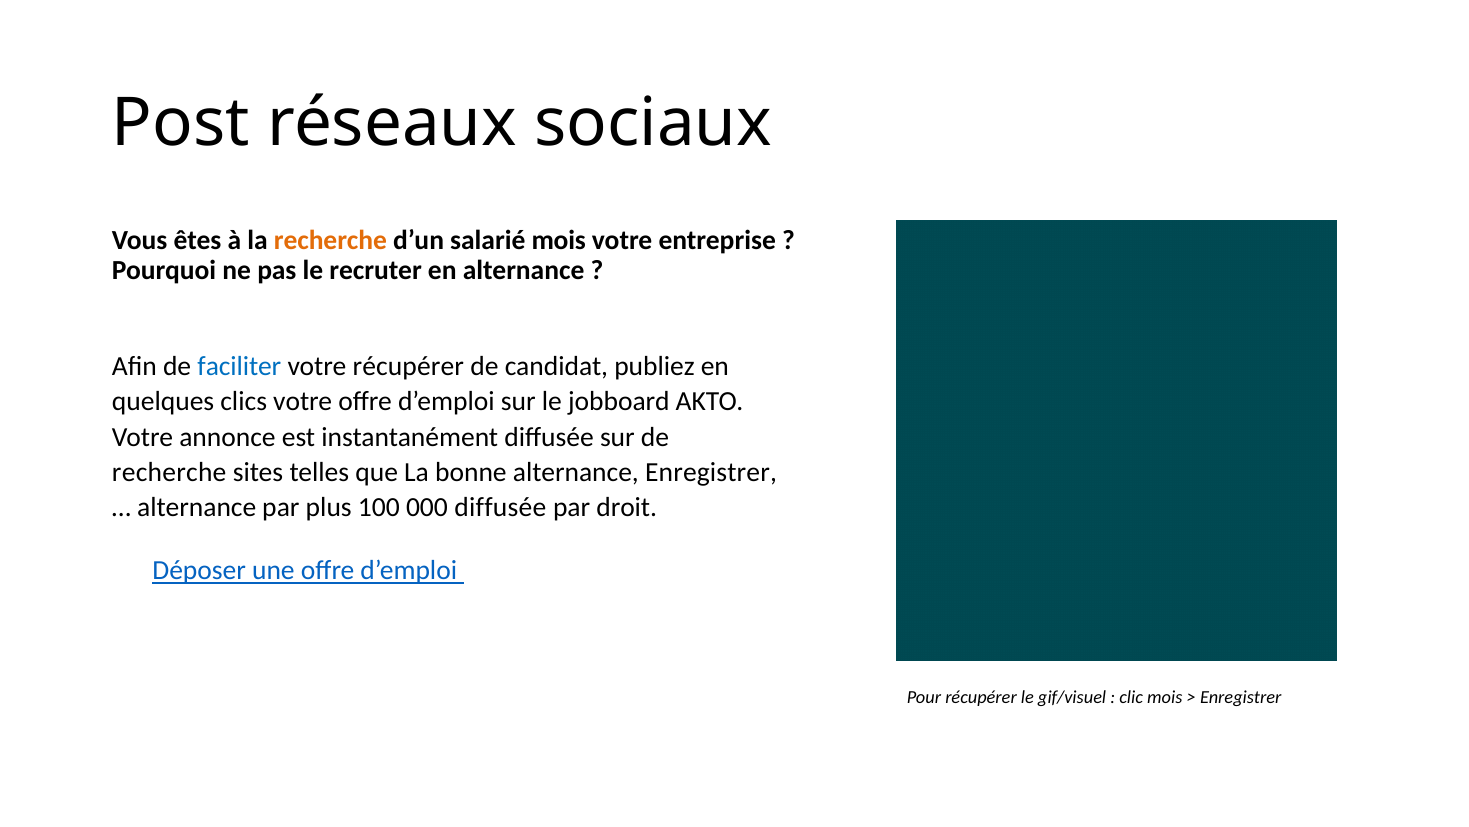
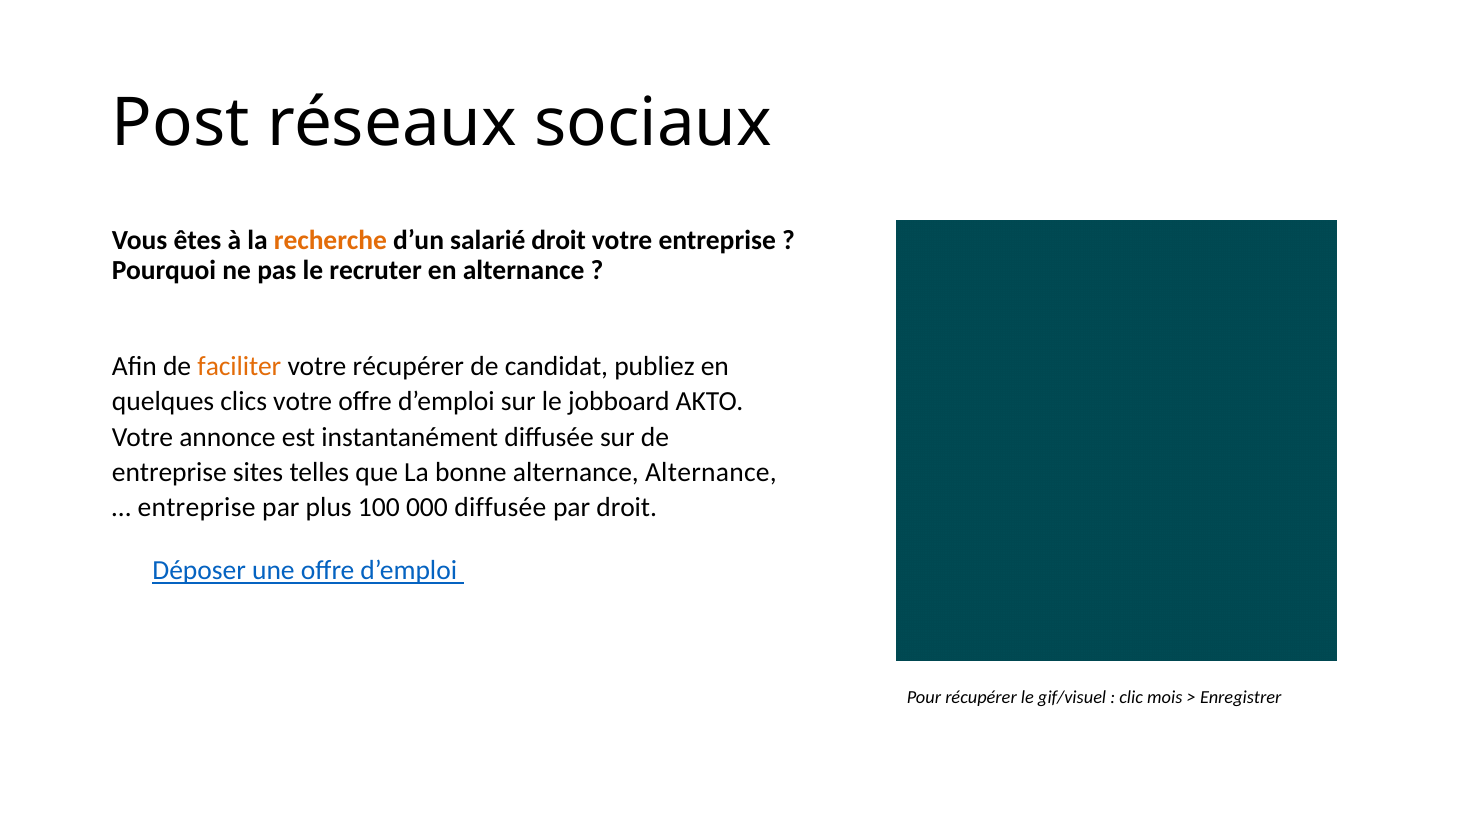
salarié mois: mois -> droit
faciliter colour: blue -> orange
recherche at (169, 472): recherche -> entreprise
alternance Enregistrer: Enregistrer -> Alternance
alternance at (197, 507): alternance -> entreprise
